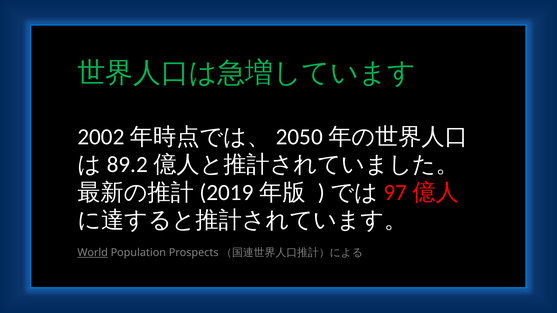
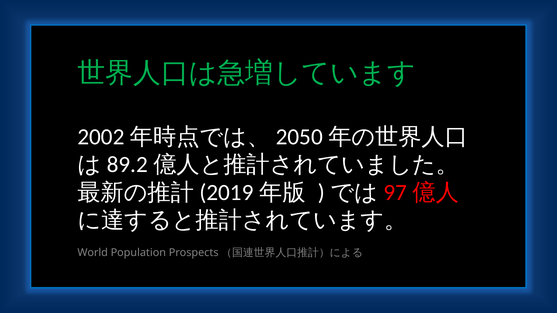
World underline: present -> none
